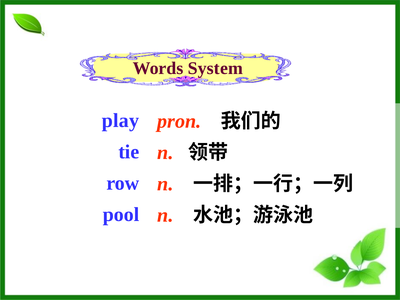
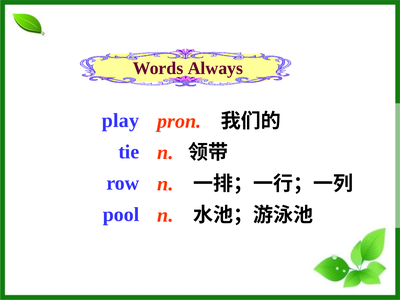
System: System -> Always
